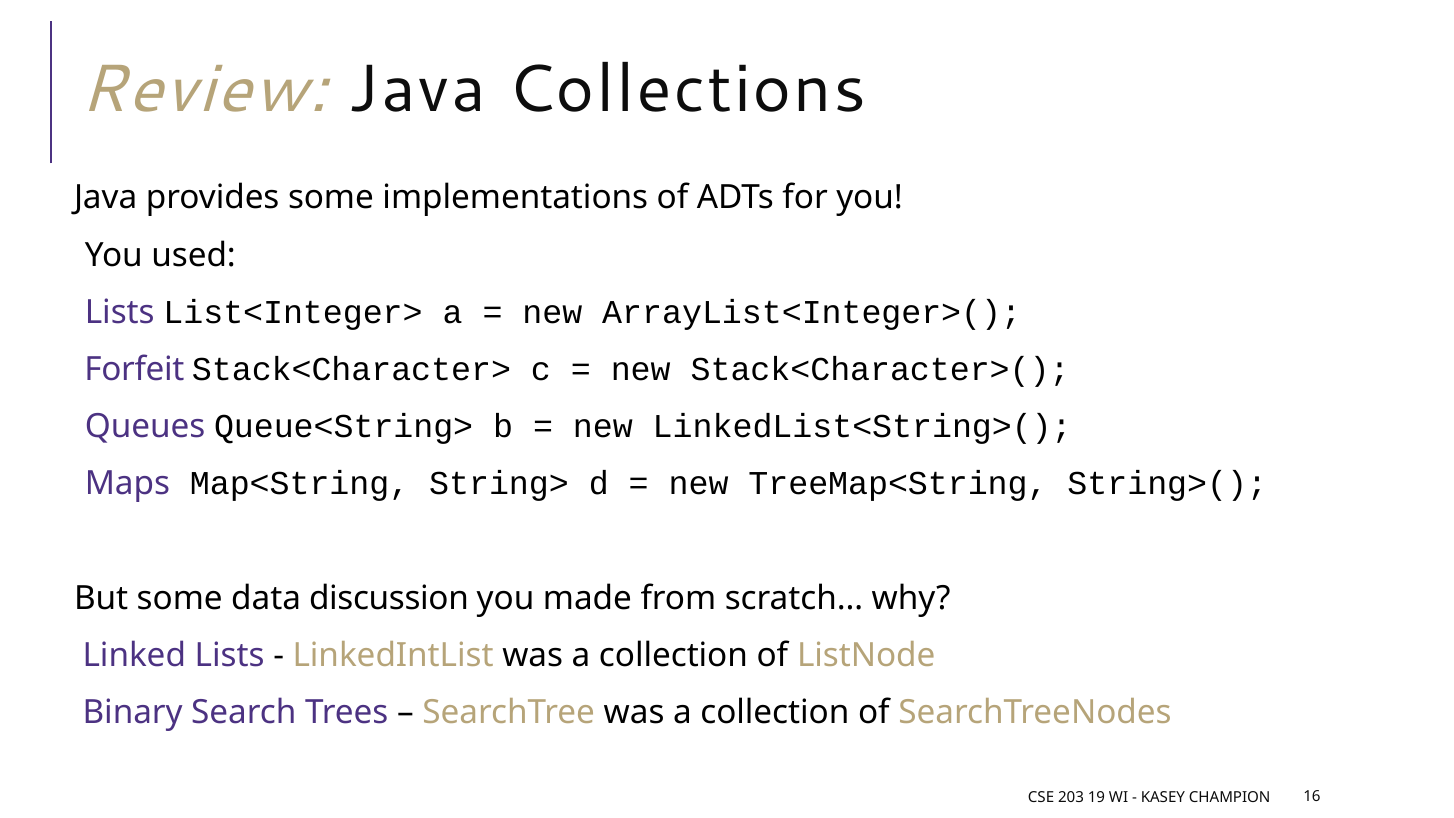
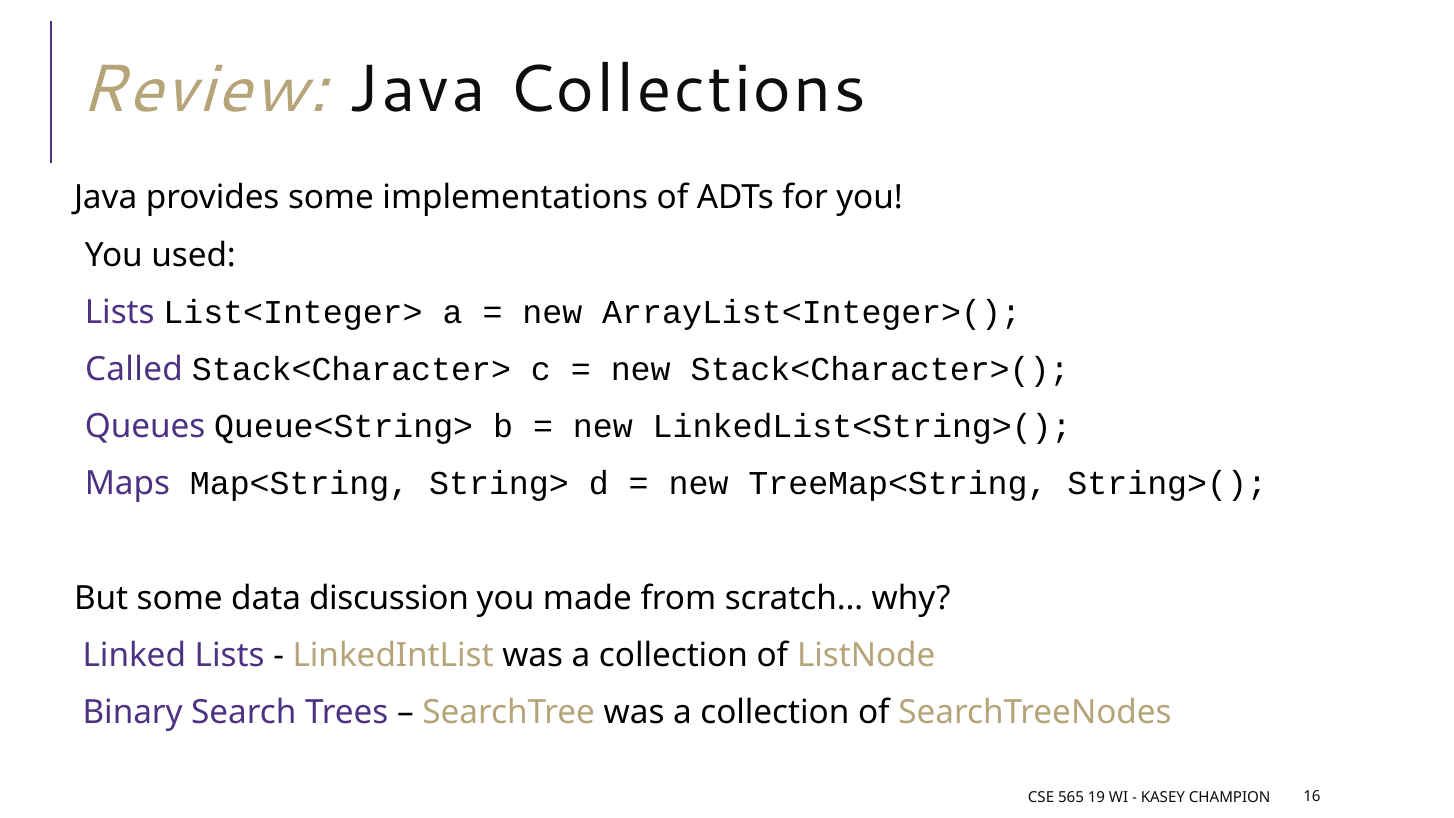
Forfeit: Forfeit -> Called
203: 203 -> 565
